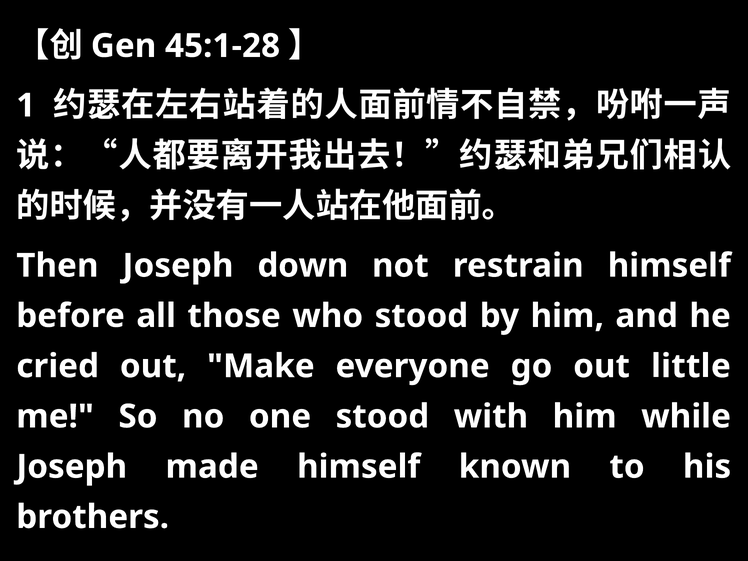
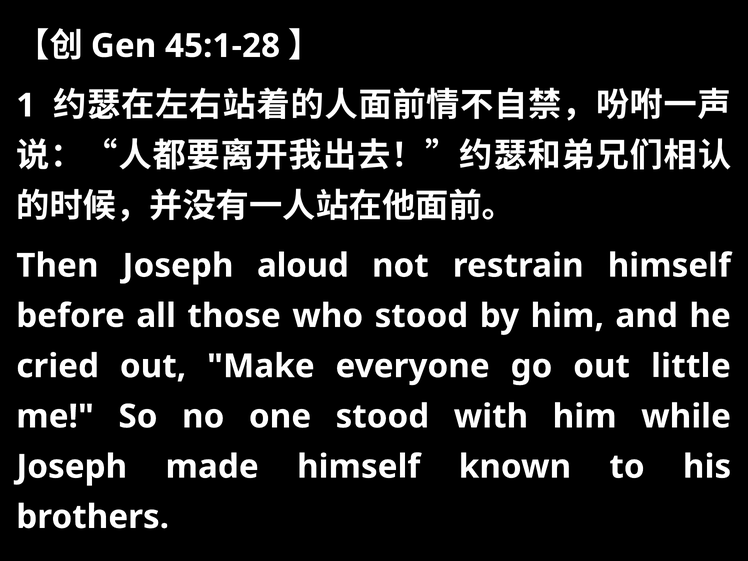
down: down -> aloud
